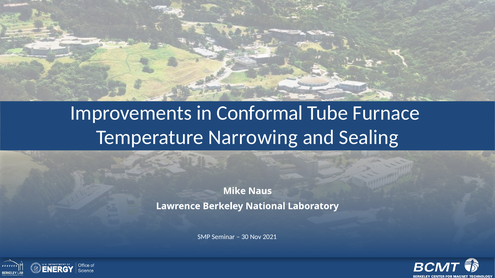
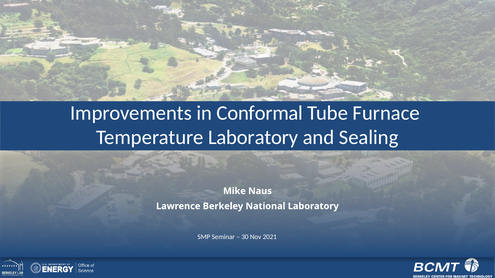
Temperature Narrowing: Narrowing -> Laboratory
